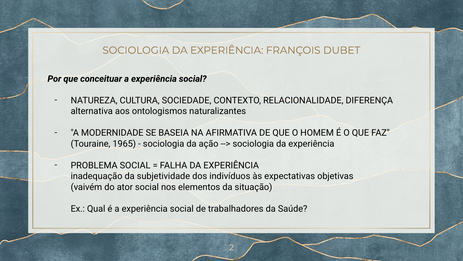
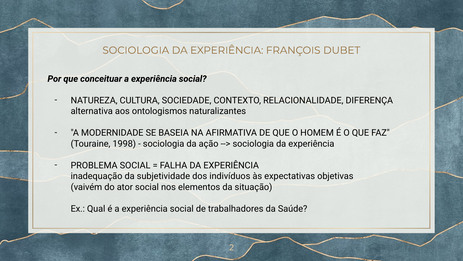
1965: 1965 -> 1998
